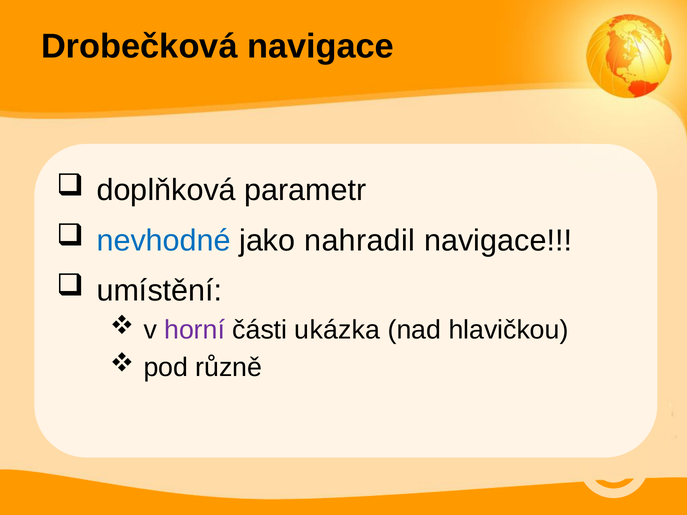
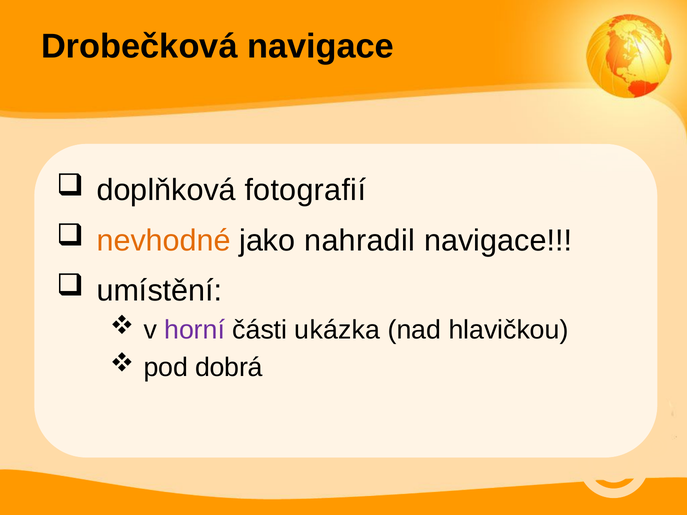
parametr: parametr -> fotografií
nevhodné colour: blue -> orange
různě: různě -> dobrá
